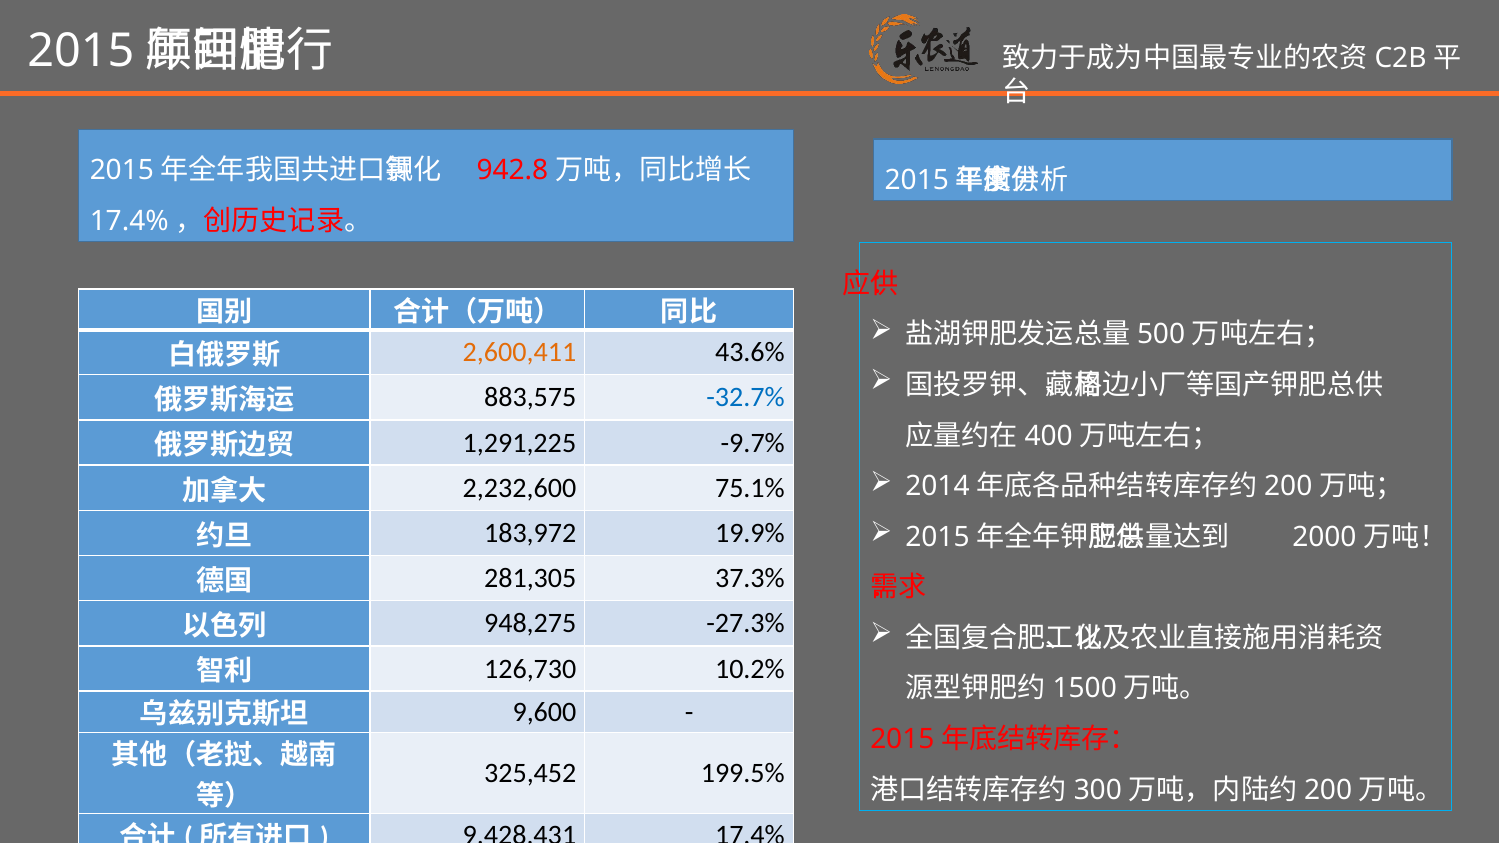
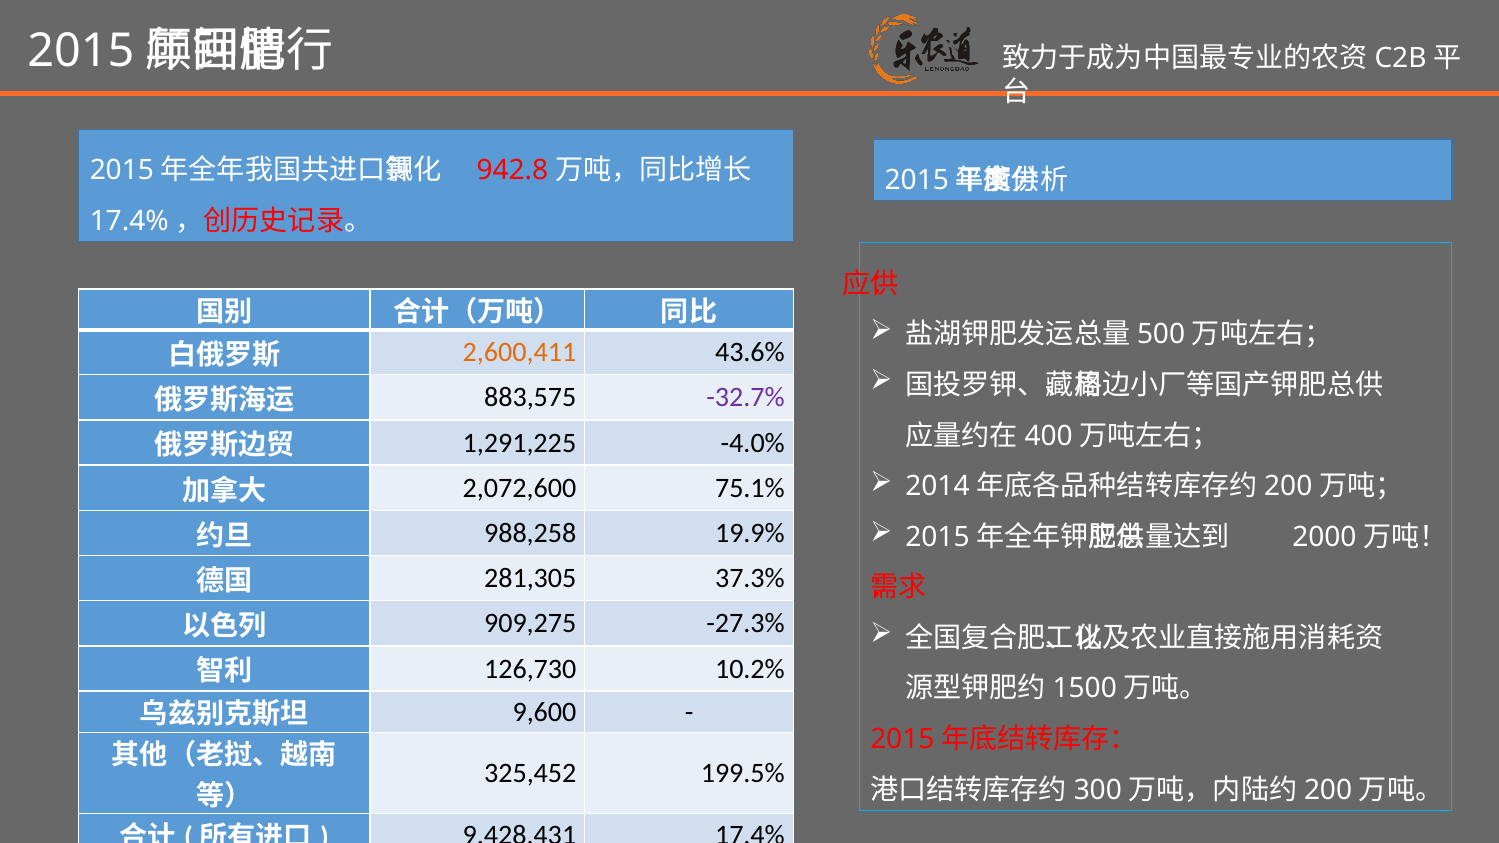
-32.7% colour: blue -> purple
-9.7%: -9.7% -> -4.0%
2,232,600: 2,232,600 -> 2,072,600
183,972: 183,972 -> 988,258
948,275: 948,275 -> 909,275
